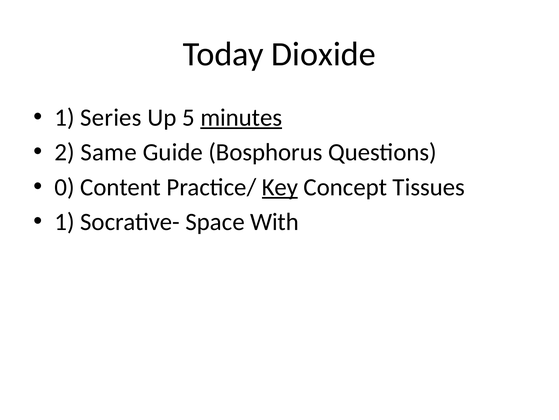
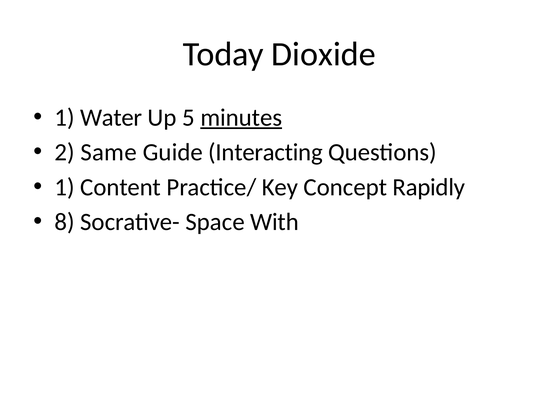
Series: Series -> Water
Bosphorus: Bosphorus -> Interacting
0 at (65, 187): 0 -> 1
Key underline: present -> none
Tissues: Tissues -> Rapidly
1 at (65, 222): 1 -> 8
